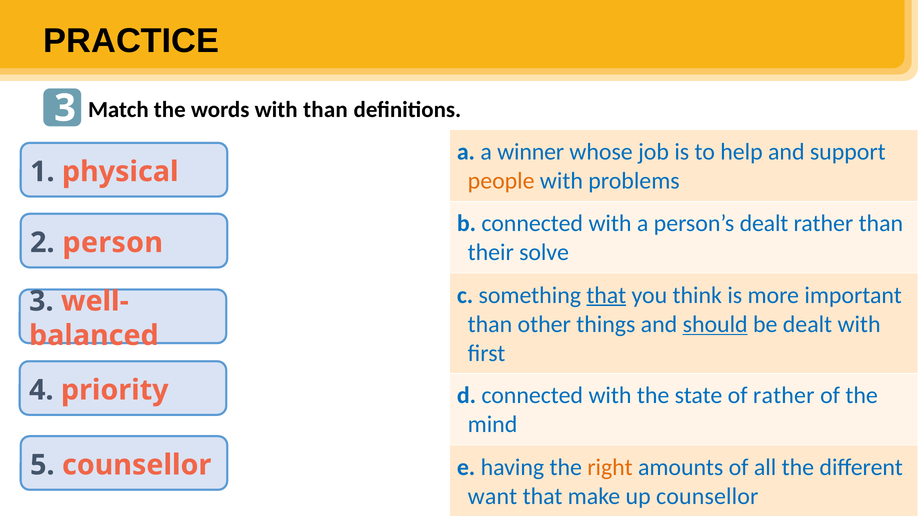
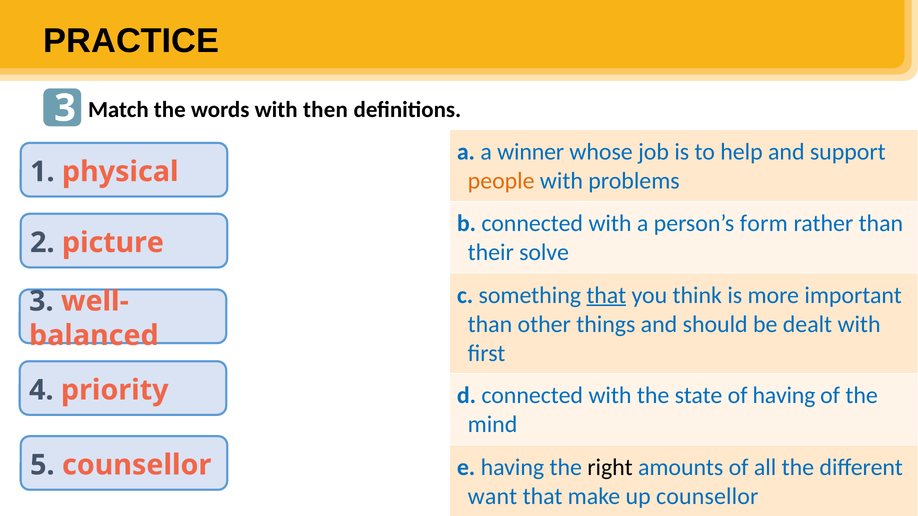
with than: than -> then
person’s dealt: dealt -> form
person: person -> picture
should underline: present -> none
of rather: rather -> having
right colour: orange -> black
